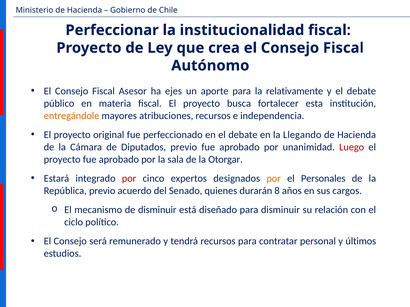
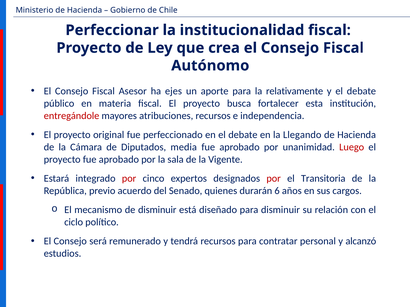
entregándole colour: orange -> red
Diputados previo: previo -> media
Otorgar: Otorgar -> Vigente
por at (274, 179) colour: orange -> red
Personales: Personales -> Transitoria
8: 8 -> 6
últimos: últimos -> alcanzó
